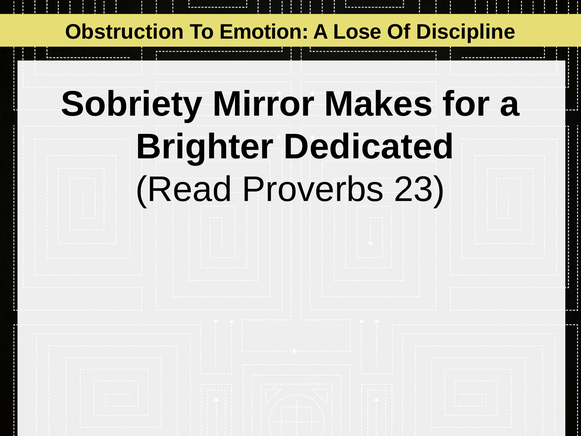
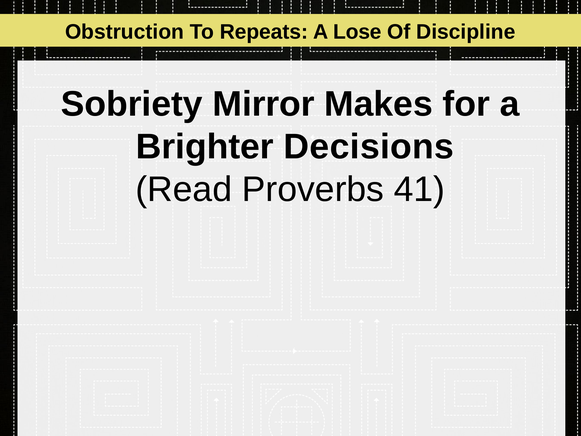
Emotion: Emotion -> Repeats
Dedicated: Dedicated -> Decisions
23: 23 -> 41
